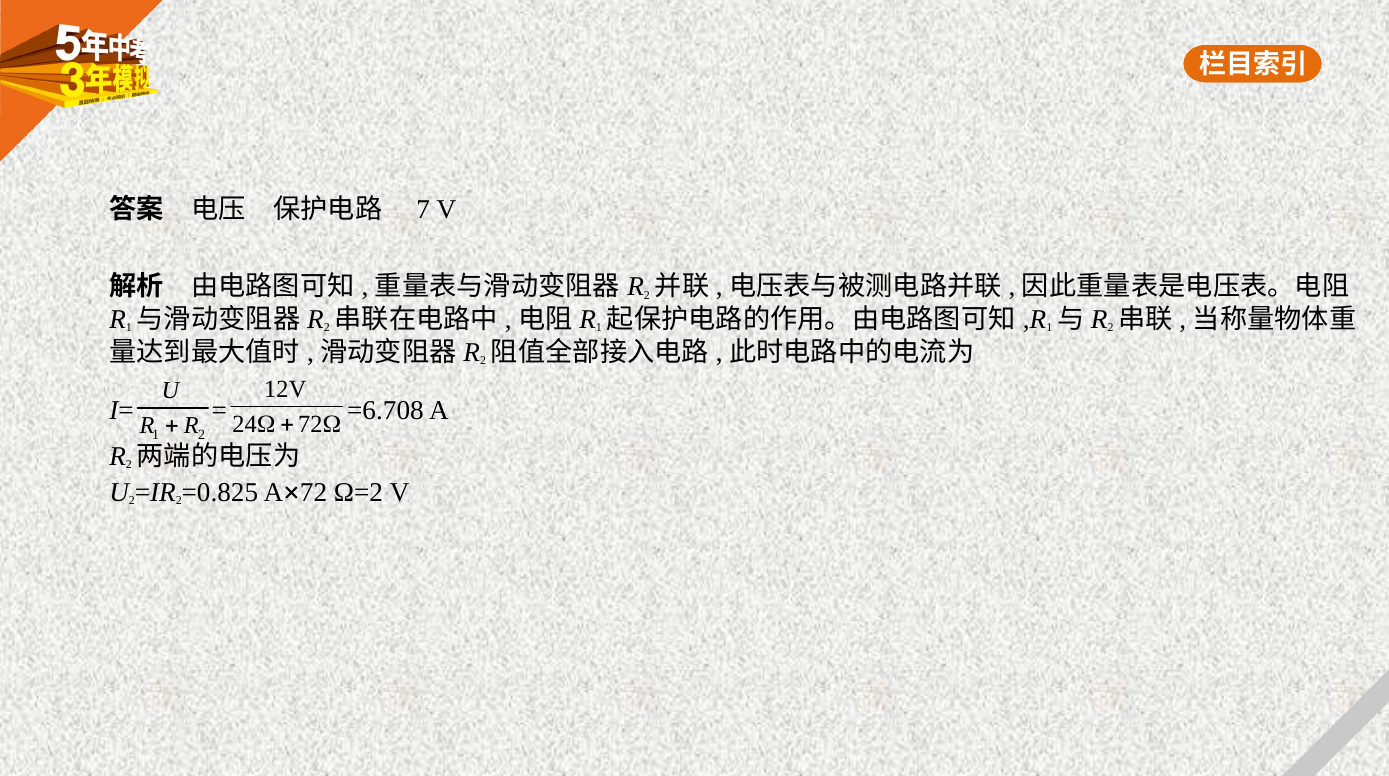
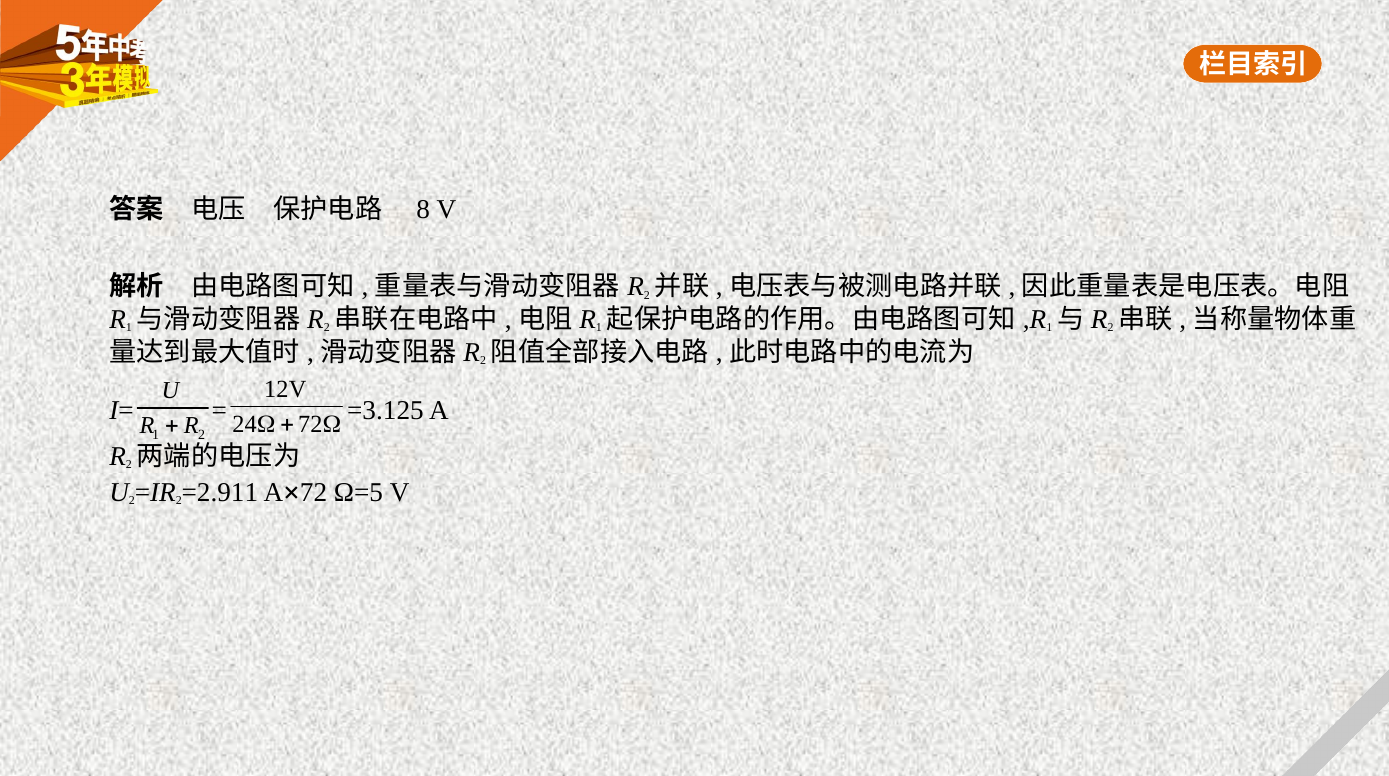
7: 7 -> 8
=6.708: =6.708 -> =3.125
=0.825: =0.825 -> =2.911
Ω=2: Ω=2 -> Ω=5
